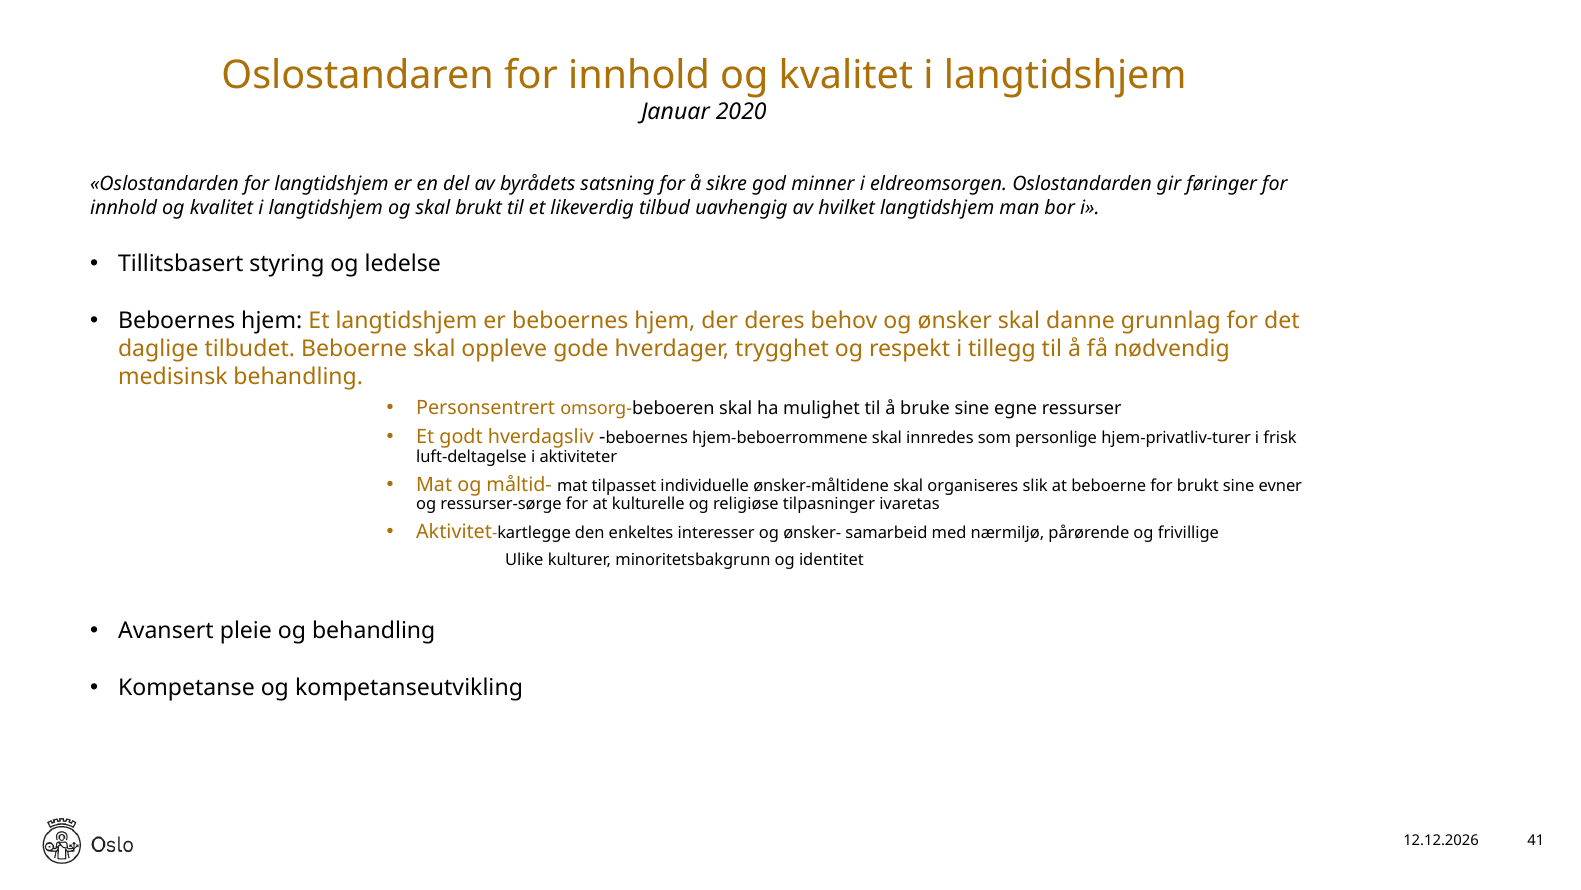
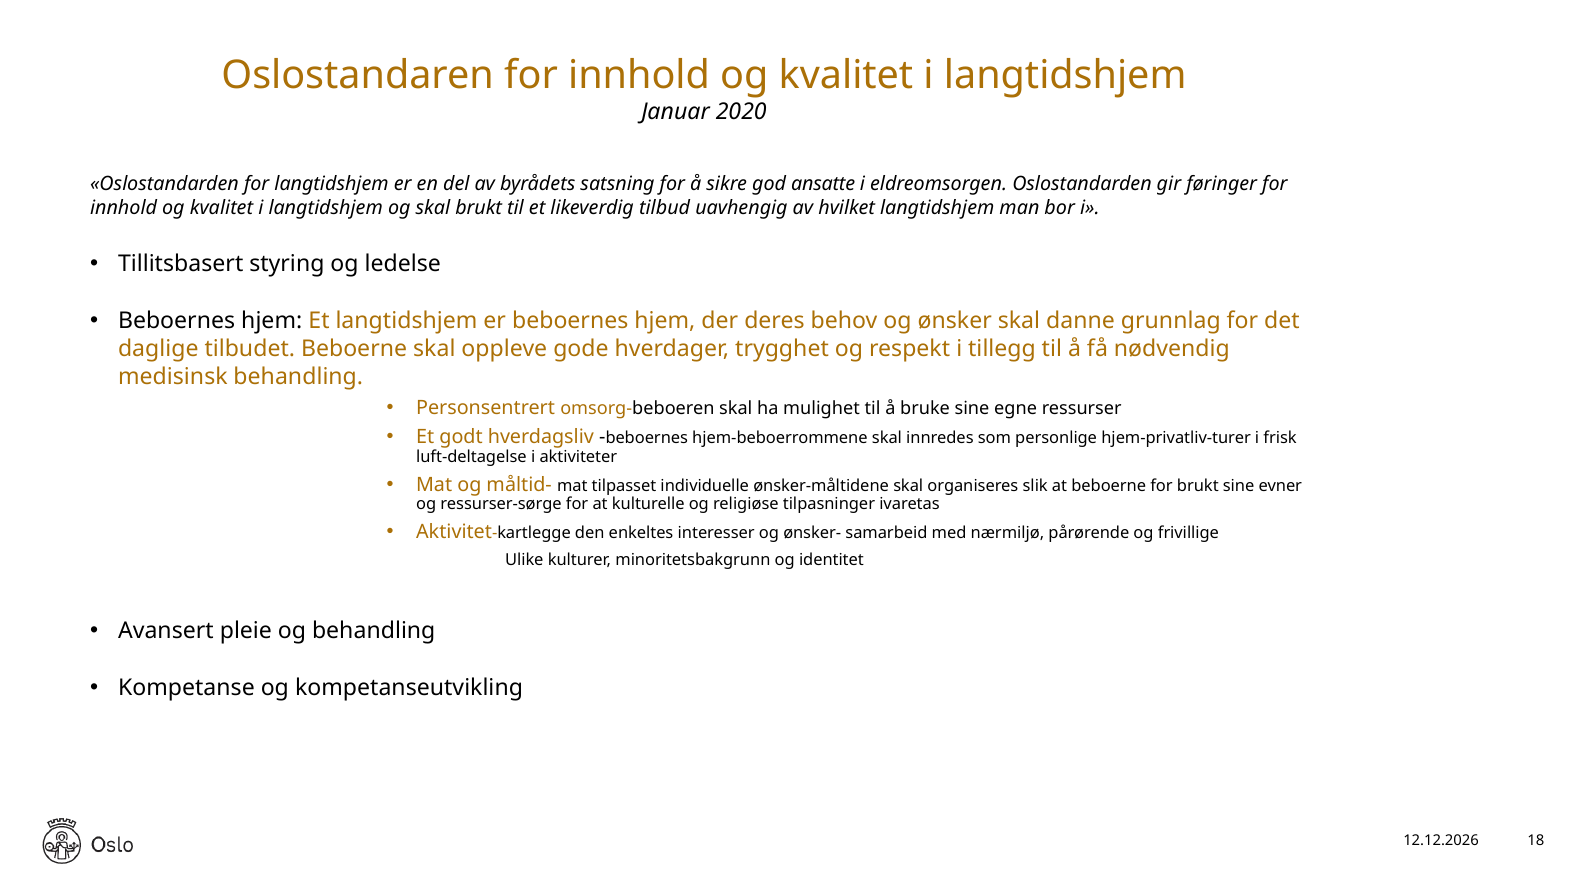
minner: minner -> ansatte
41: 41 -> 18
